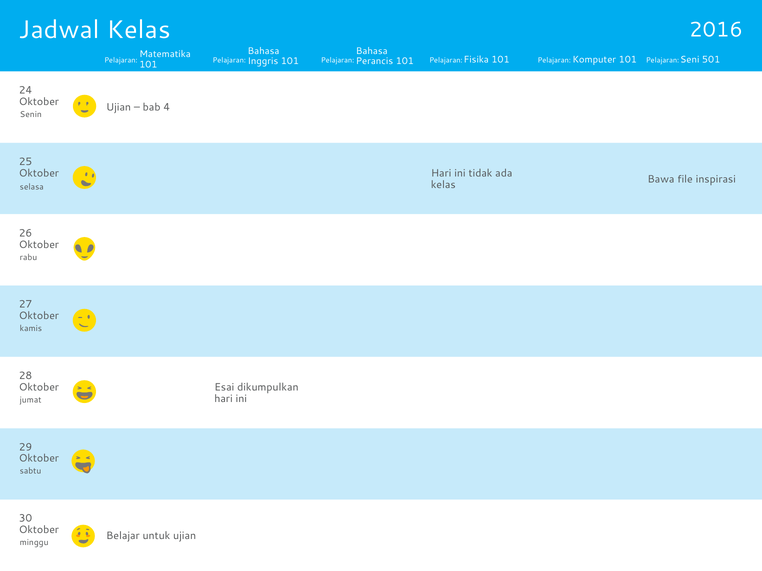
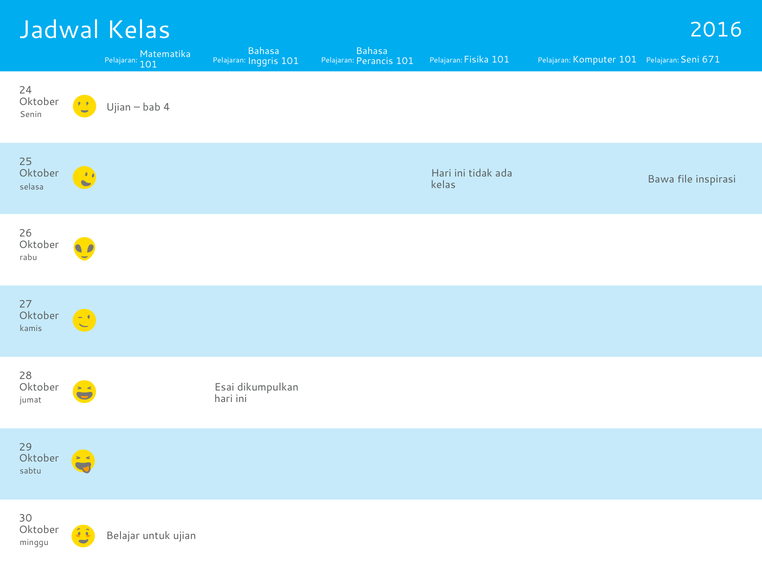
501: 501 -> 671
